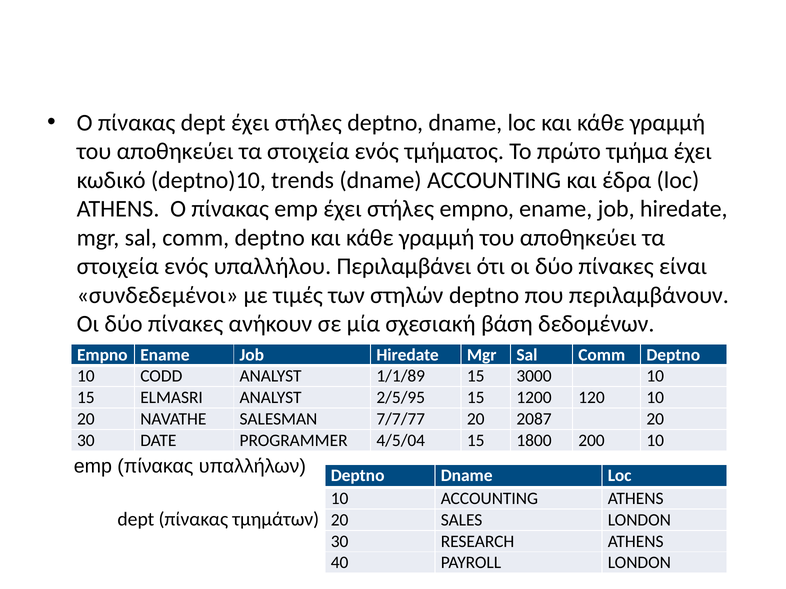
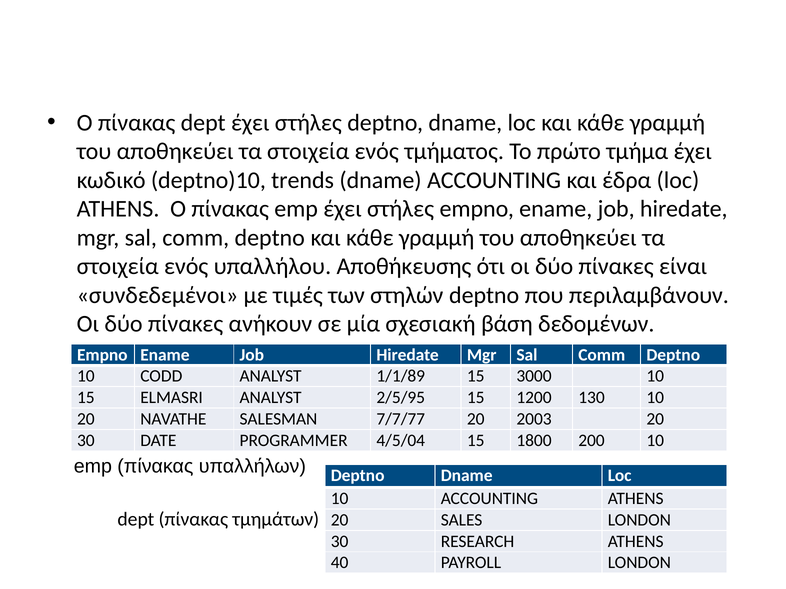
Περιλαμβάνει: Περιλαμβάνει -> Αποθήκευσης
120: 120 -> 130
2087: 2087 -> 2003
